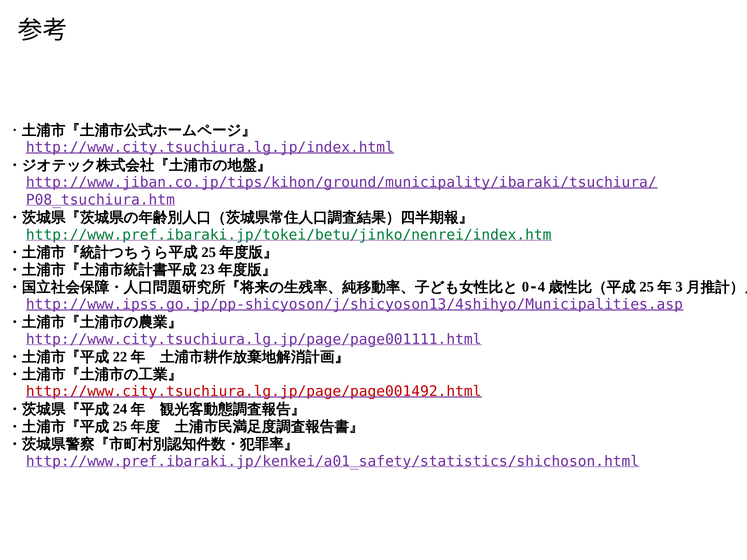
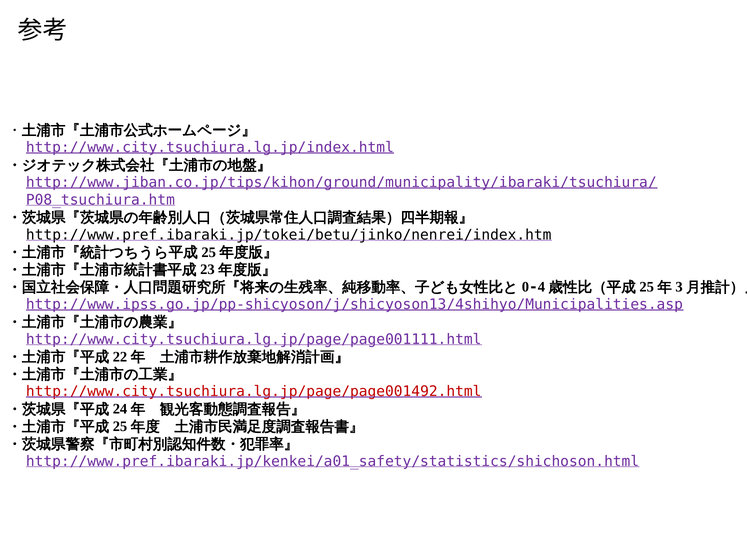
http://www.pref.ibaraki.jp/tokei/betu/jinko/nenrei/index.htm colour: green -> black
